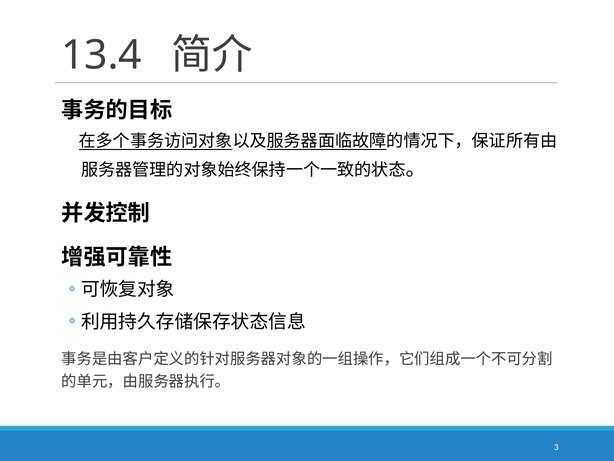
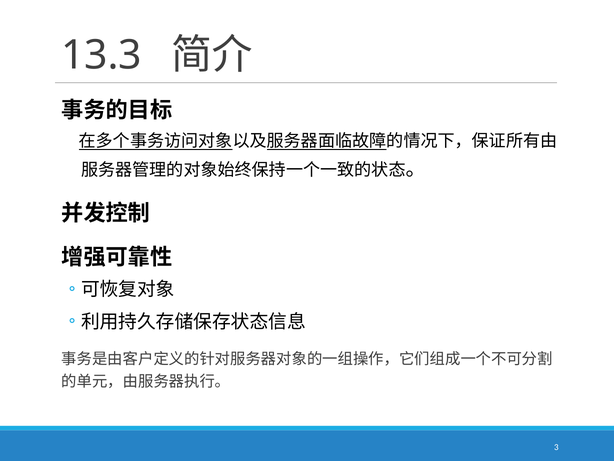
13.4: 13.4 -> 13.3
